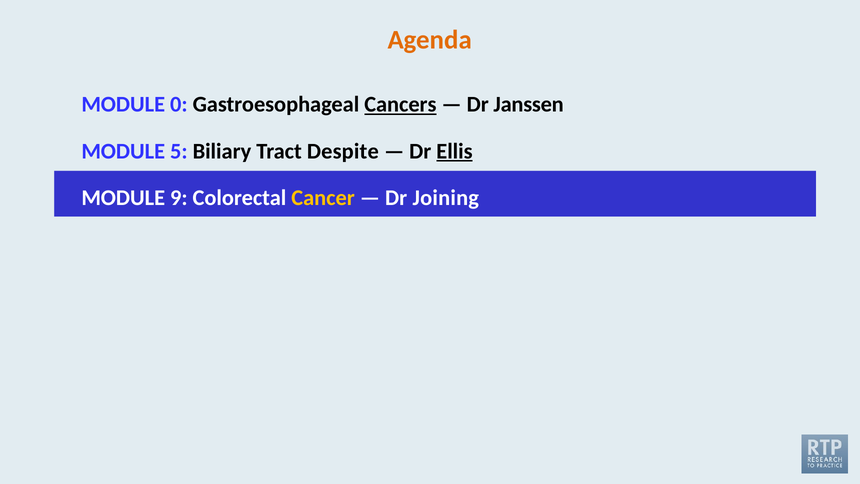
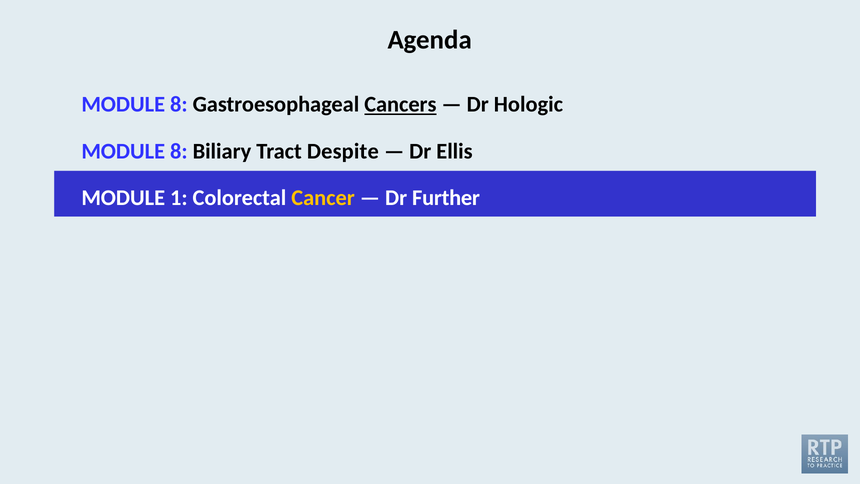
Agenda colour: orange -> black
0 at (179, 104): 0 -> 8
Janssen: Janssen -> Hologic
5 at (179, 151): 5 -> 8
Ellis underline: present -> none
9: 9 -> 1
Joining: Joining -> Further
